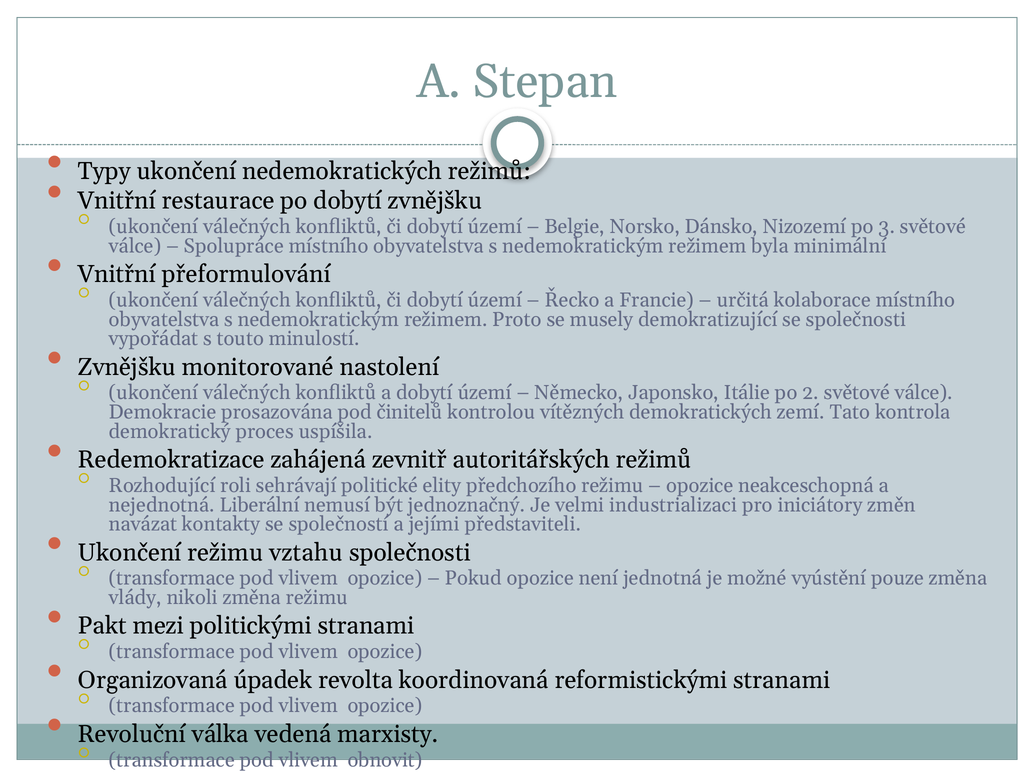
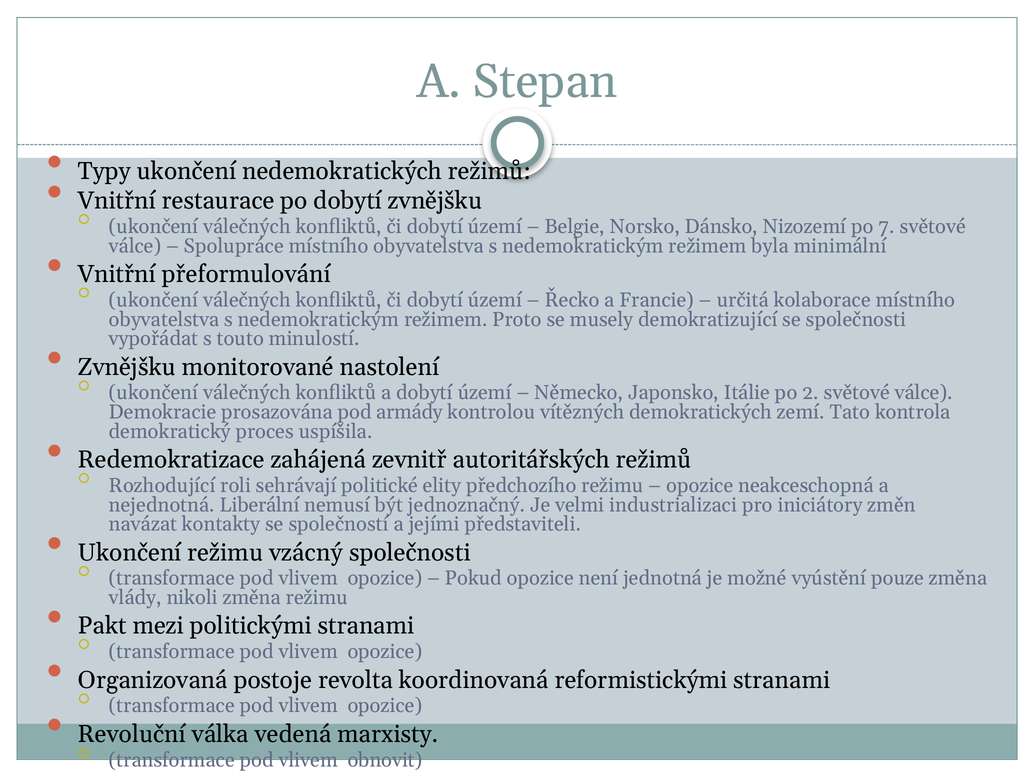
3: 3 -> 7
činitelů: činitelů -> armády
vztahu: vztahu -> vzácný
úpadek: úpadek -> postoje
